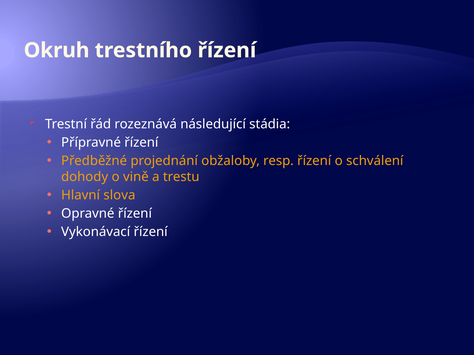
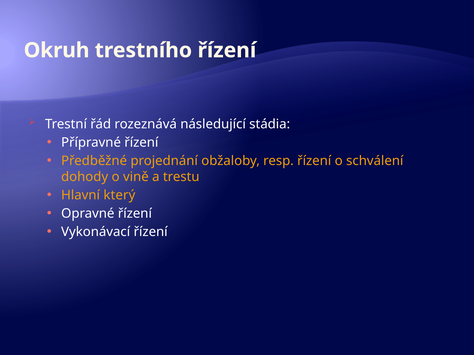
slova: slova -> který
